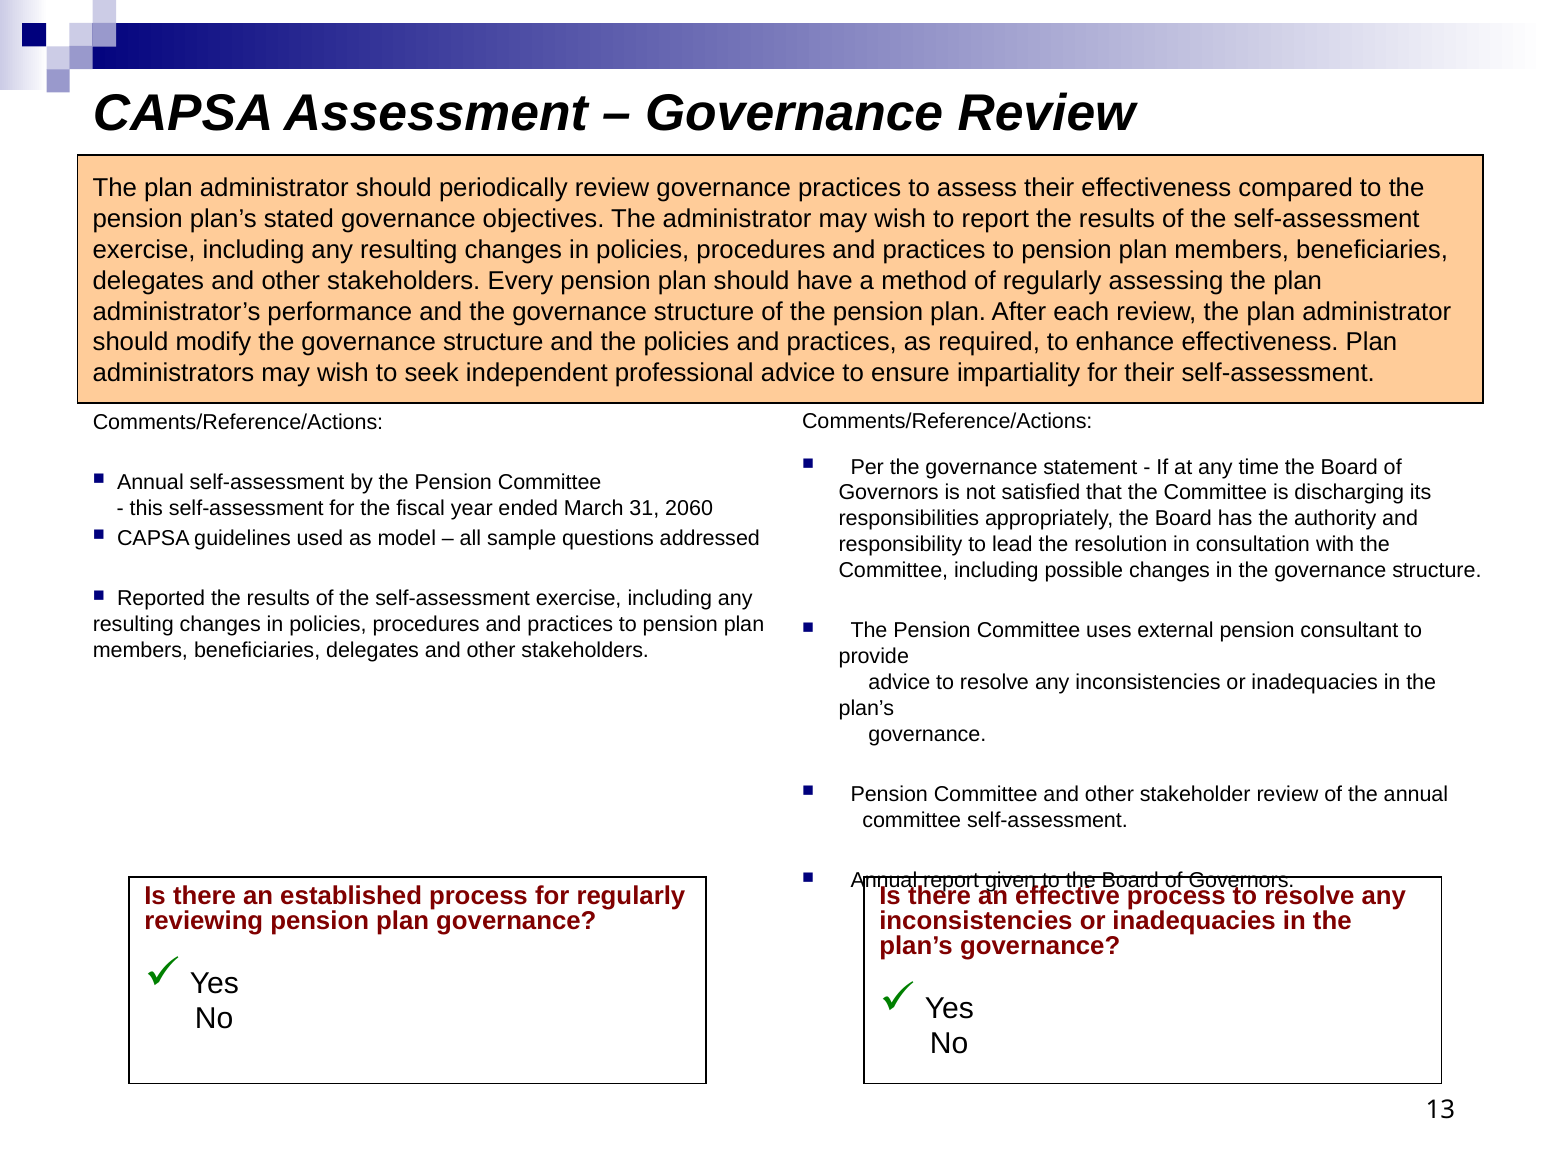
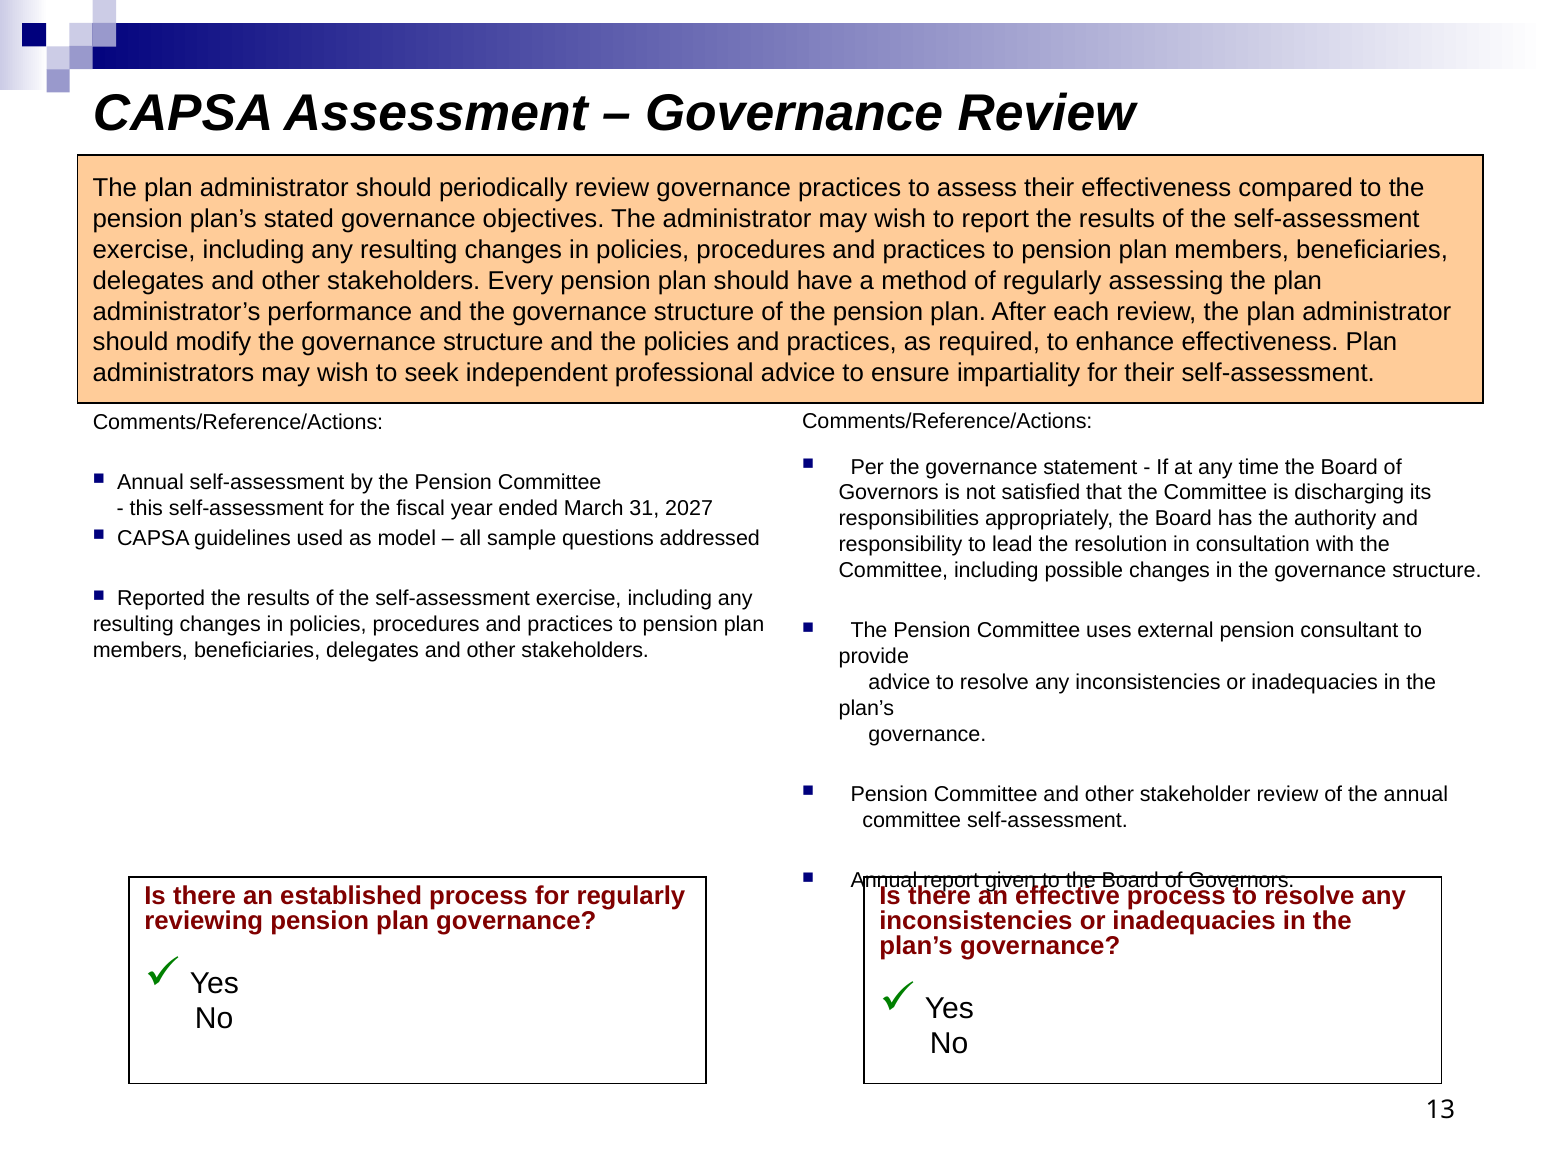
2060: 2060 -> 2027
